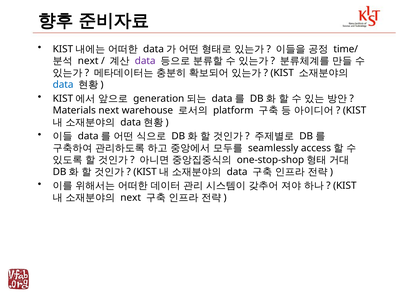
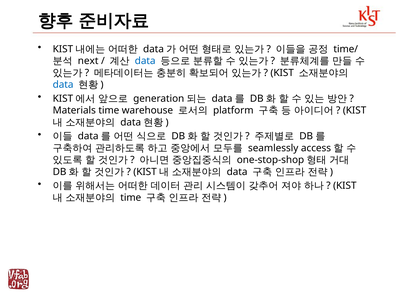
data at (145, 61) colour: purple -> blue
Materials next: next -> time
next at (131, 198): next -> time
